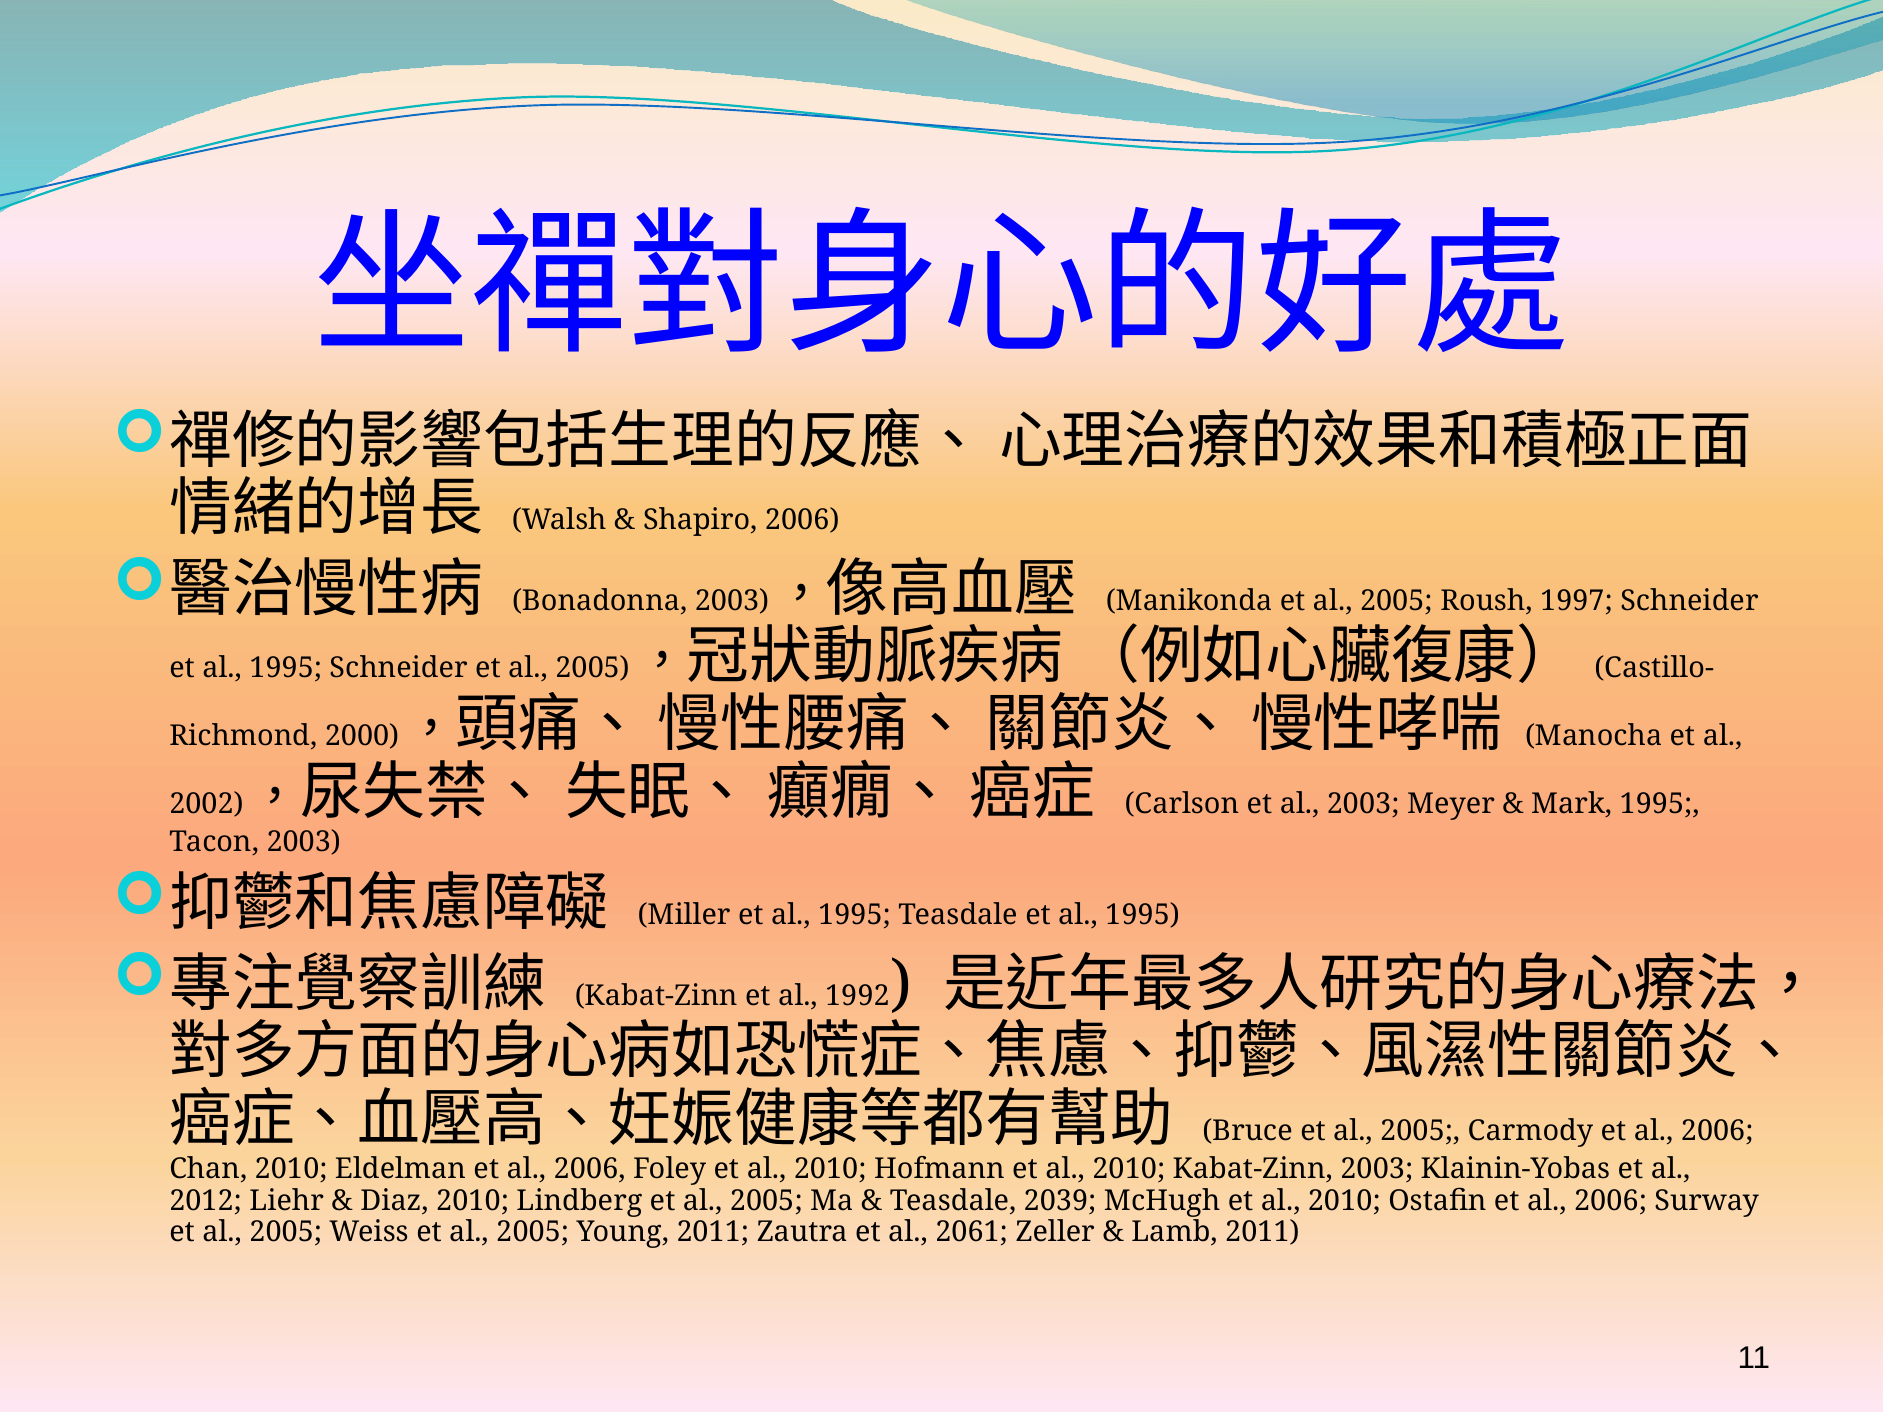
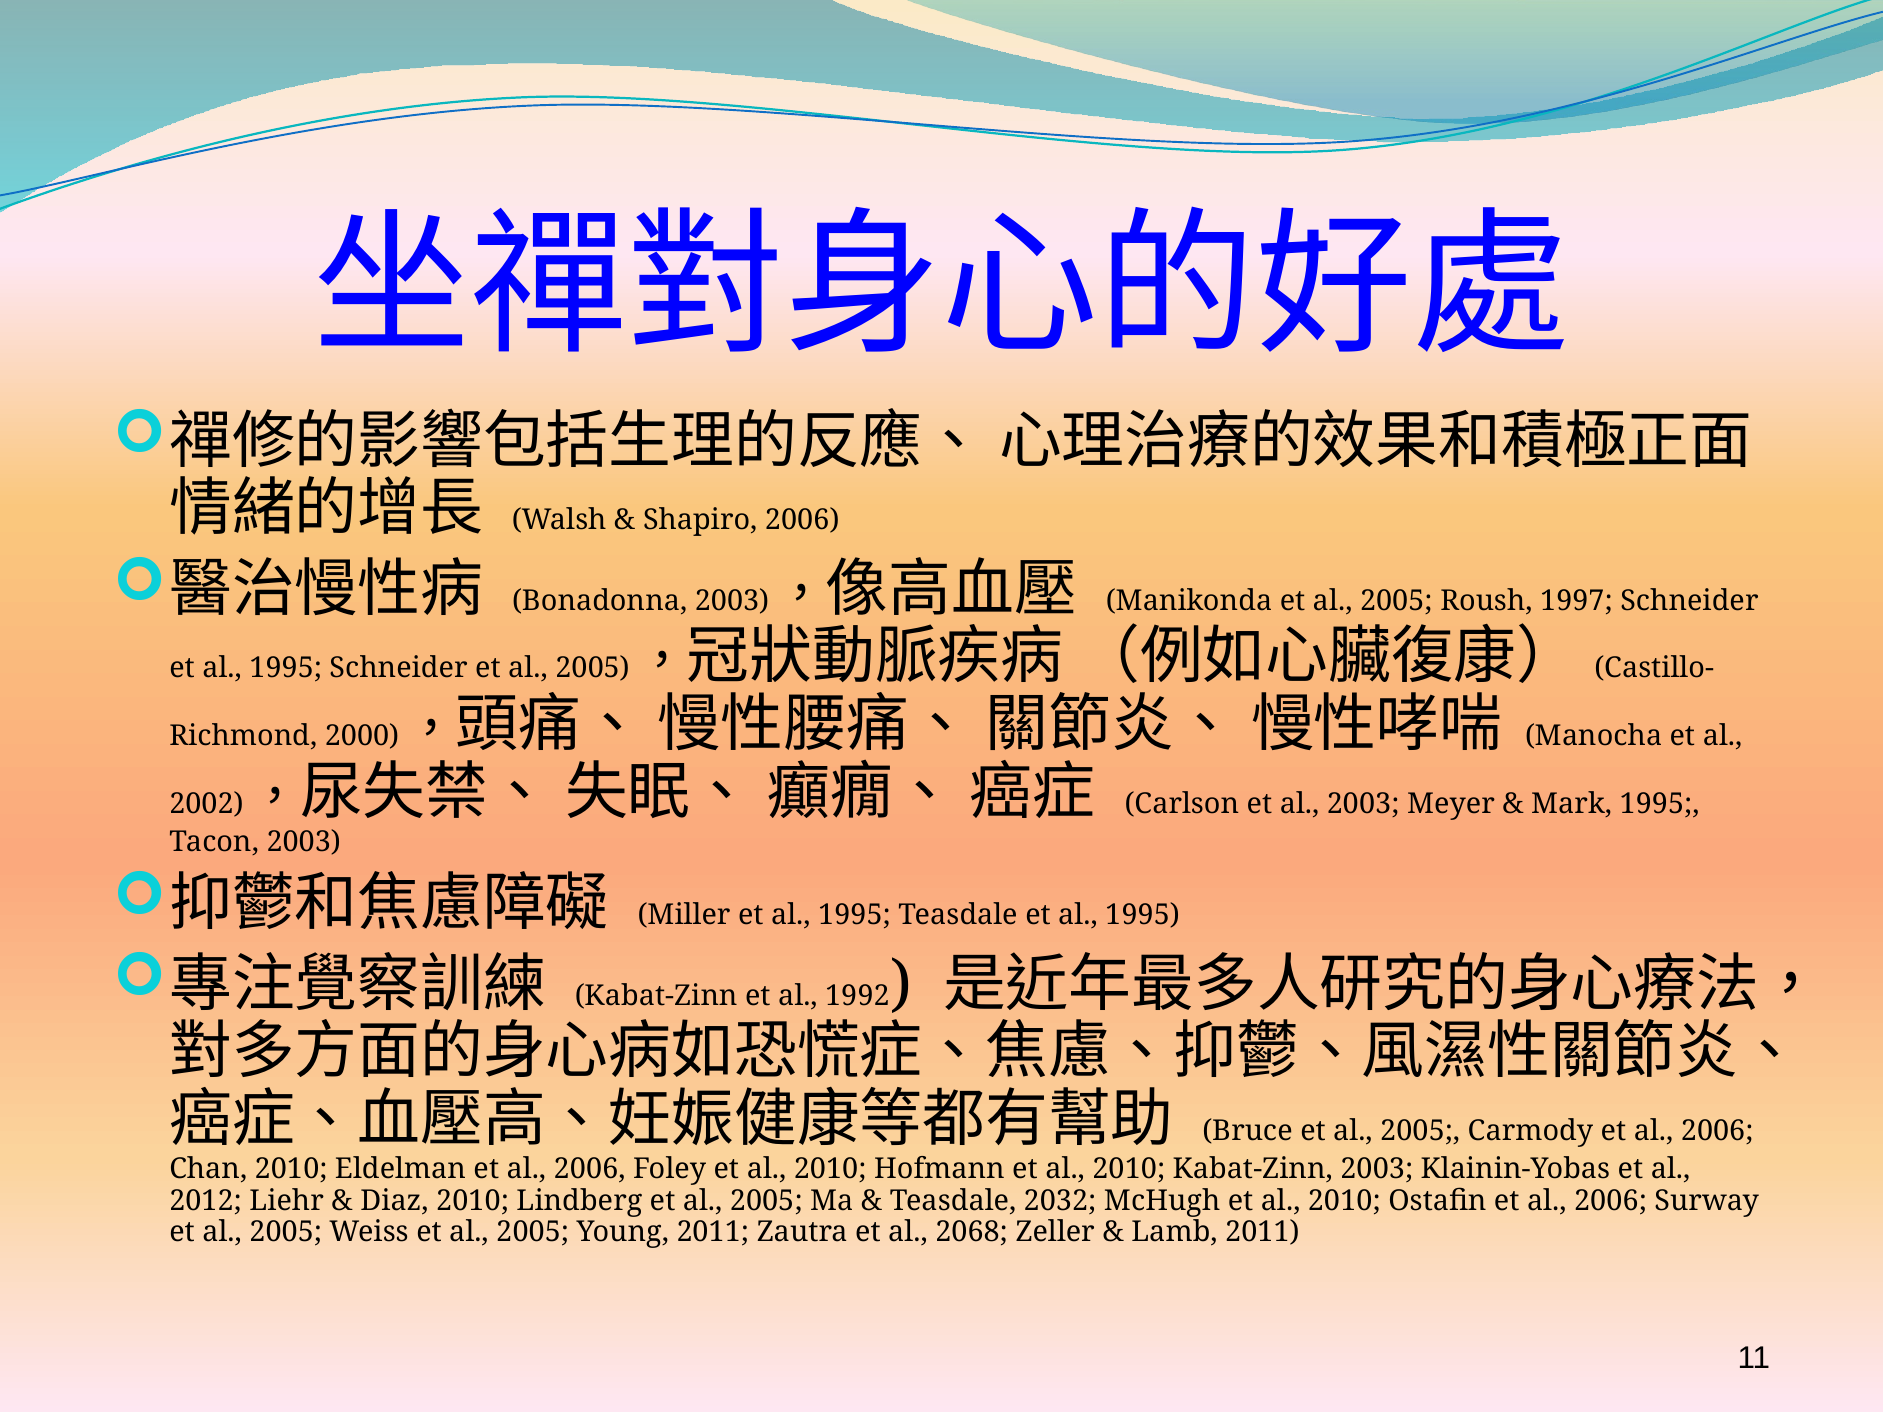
2039: 2039 -> 2032
2061: 2061 -> 2068
